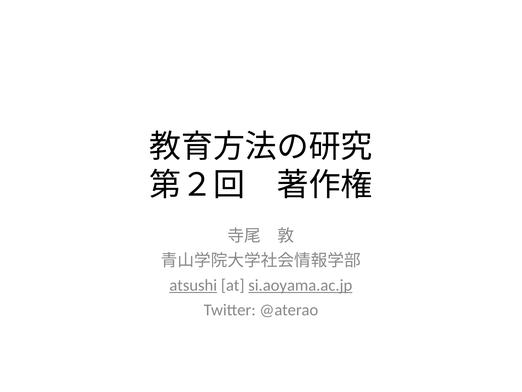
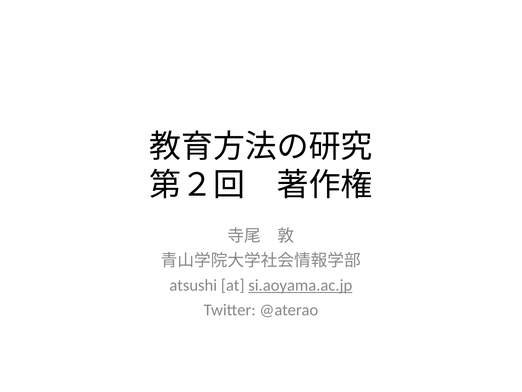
atsushi underline: present -> none
